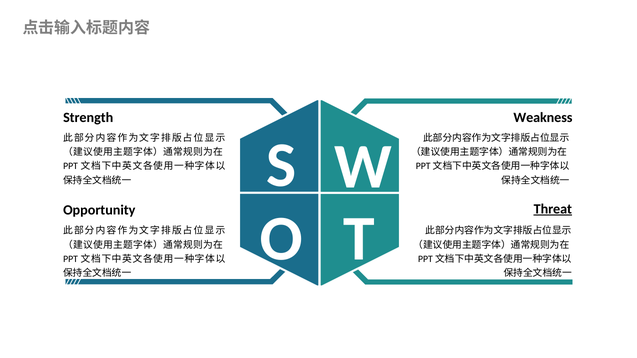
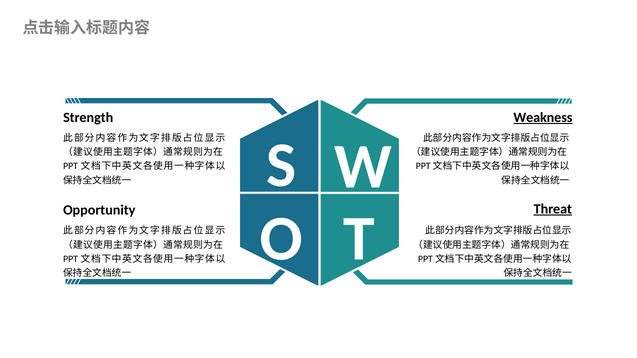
Weakness underline: none -> present
